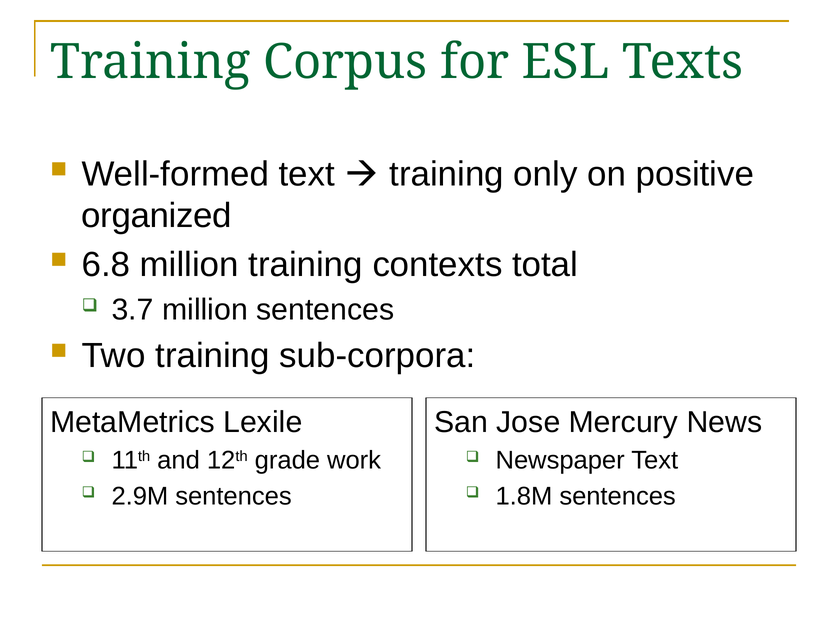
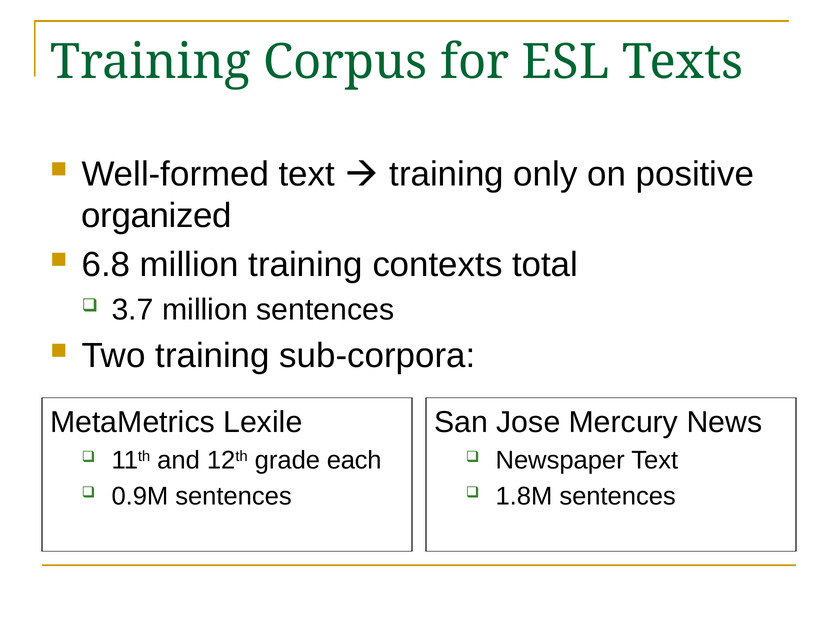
work: work -> each
2.9M: 2.9M -> 0.9M
